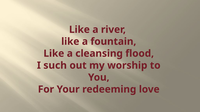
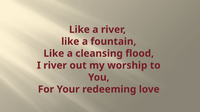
I such: such -> river
